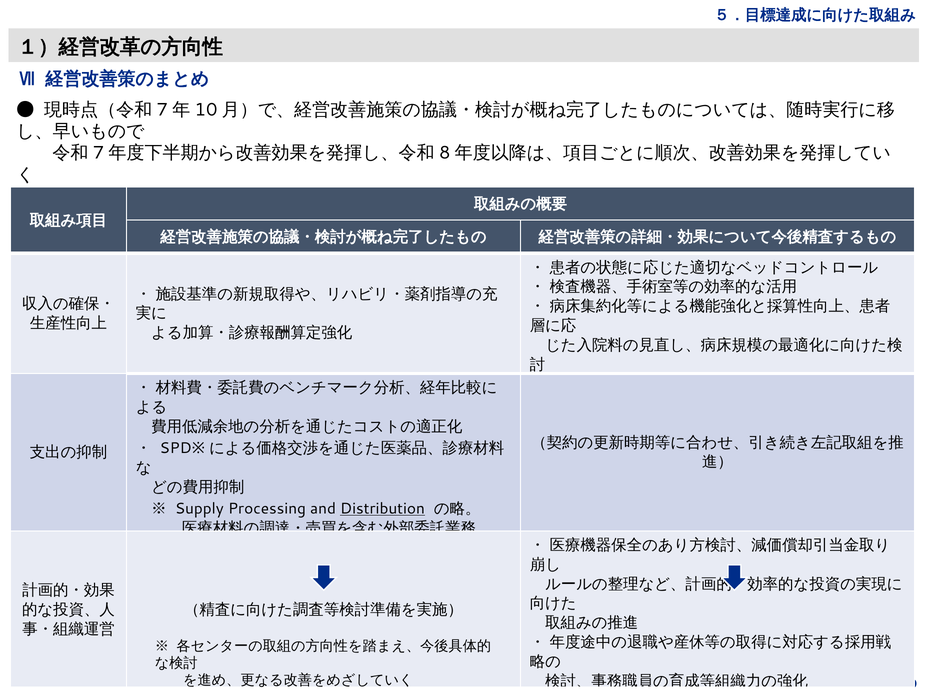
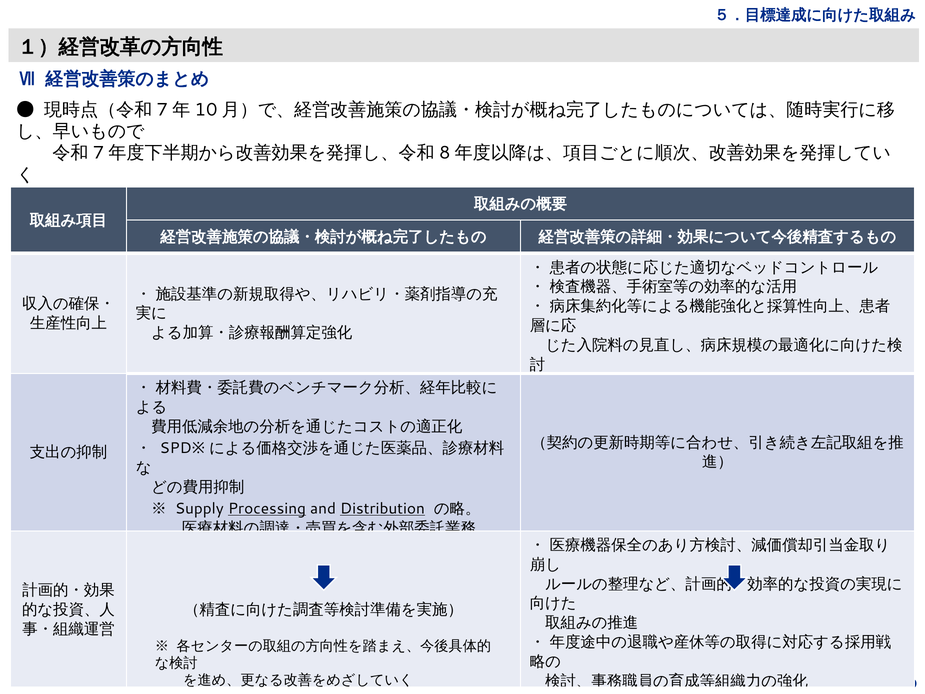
Processing underline: none -> present
